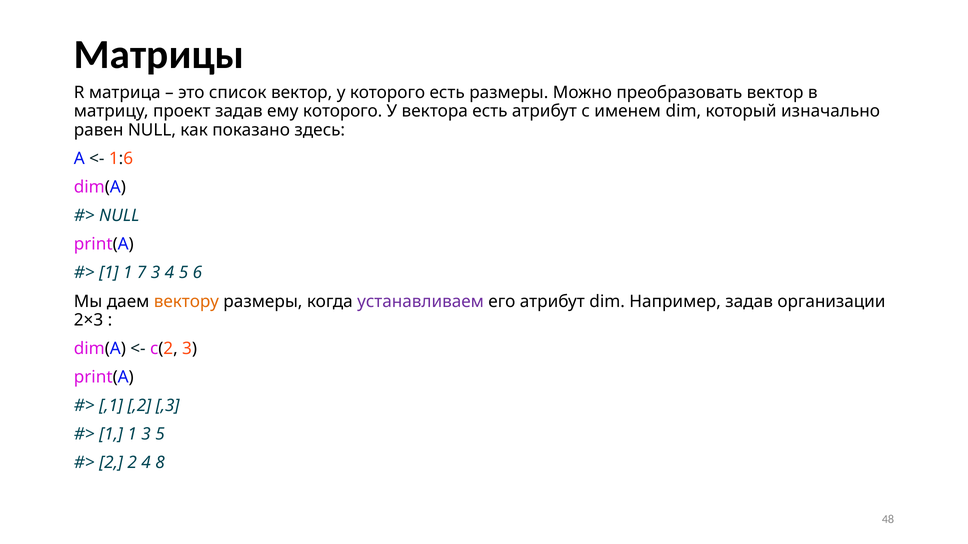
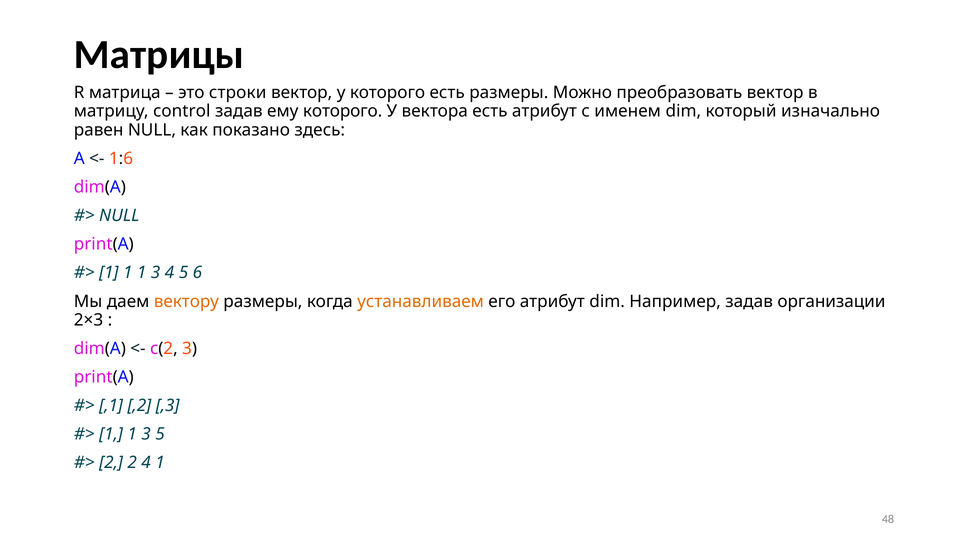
список: список -> строки
проект: проект -> control
1 1 7: 7 -> 1
устанавливаем colour: purple -> orange
4 8: 8 -> 1
